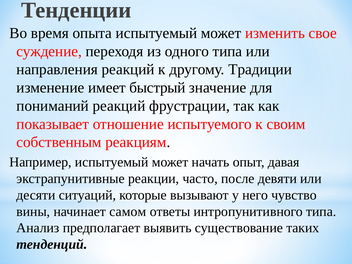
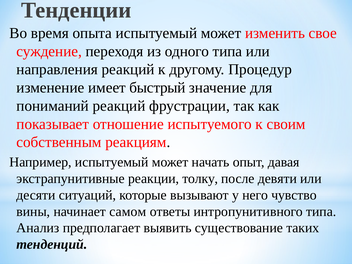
Традиции: Традиции -> Процедур
часто: часто -> толку
